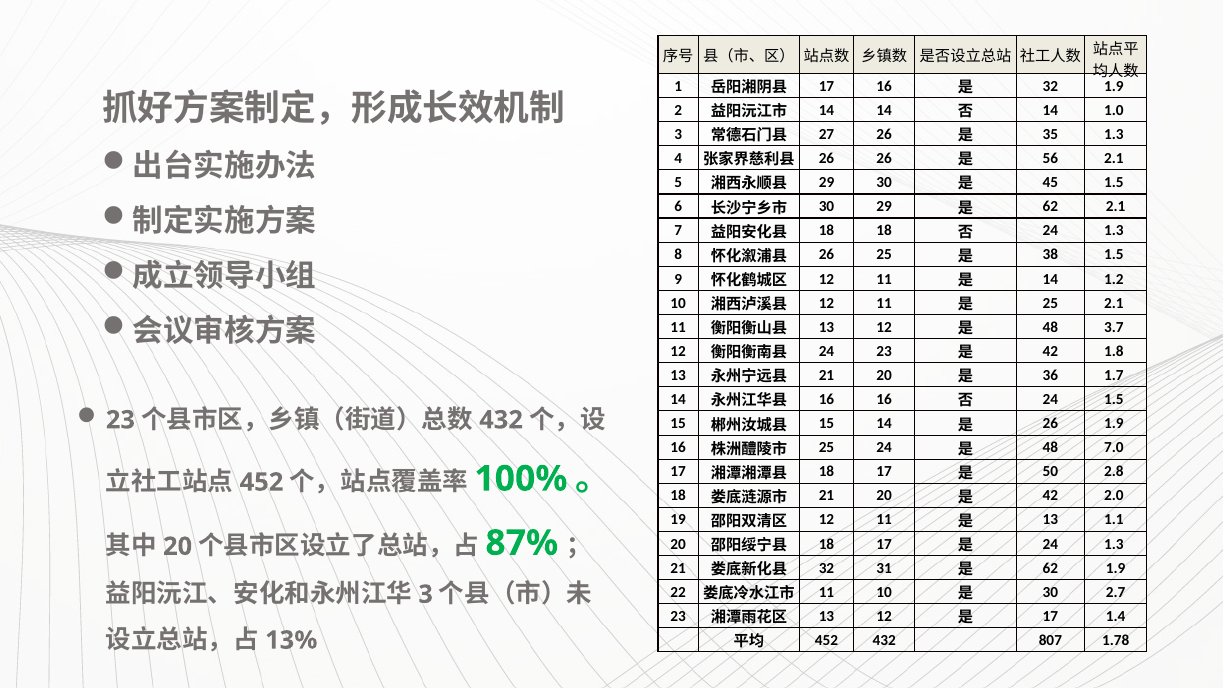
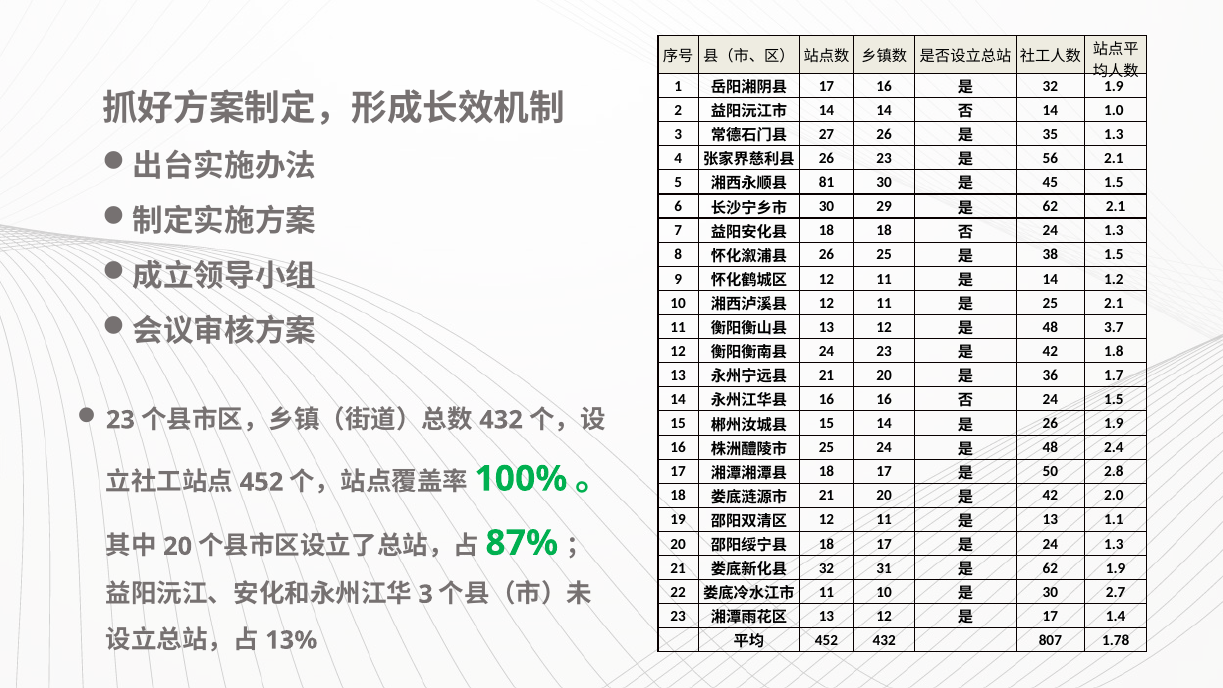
26 26: 26 -> 23
29 at (827, 182): 29 -> 81
7.0: 7.0 -> 2.4
